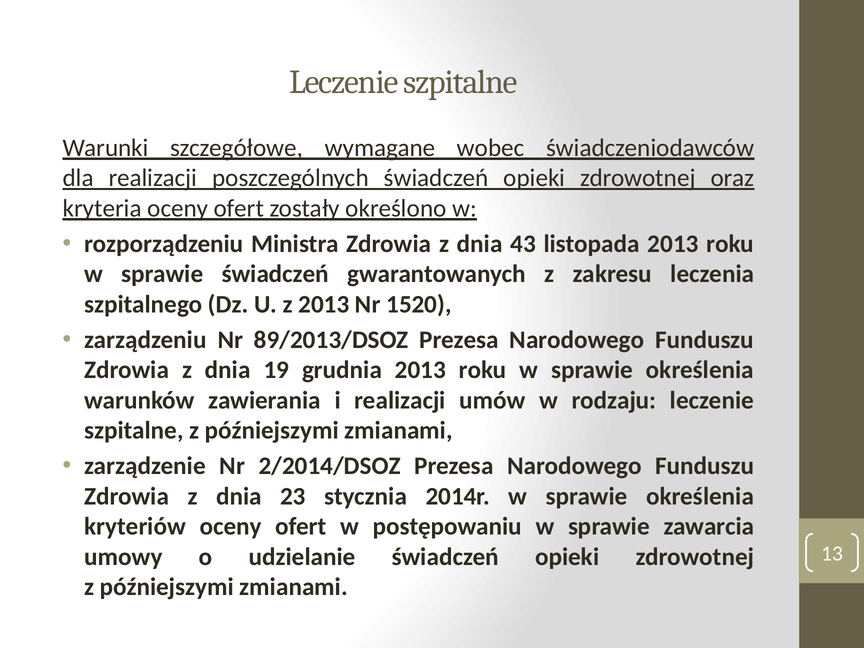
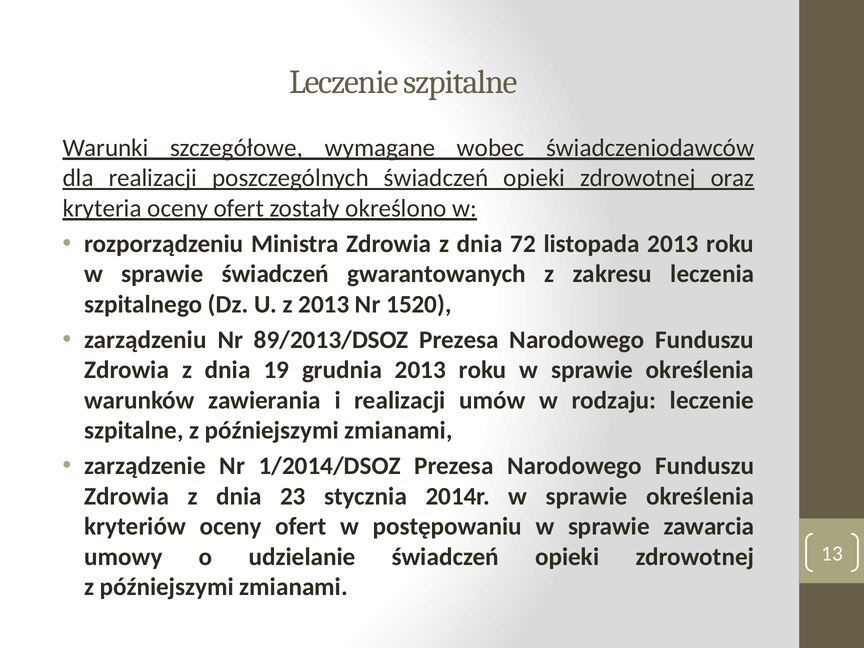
43: 43 -> 72
2/2014/DSOZ: 2/2014/DSOZ -> 1/2014/DSOZ
